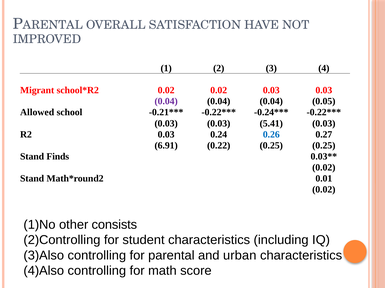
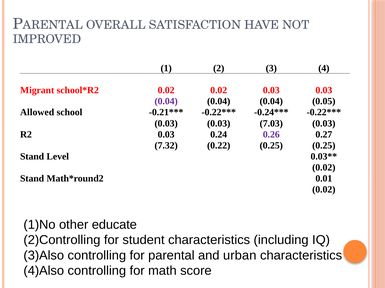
5.41: 5.41 -> 7.03
0.26 colour: blue -> purple
6.91: 6.91 -> 7.32
Finds: Finds -> Level
consists: consists -> educate
